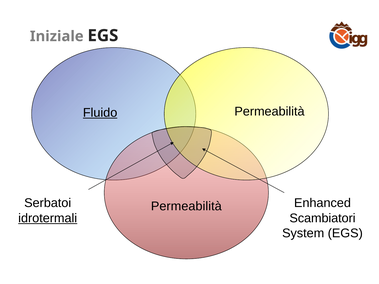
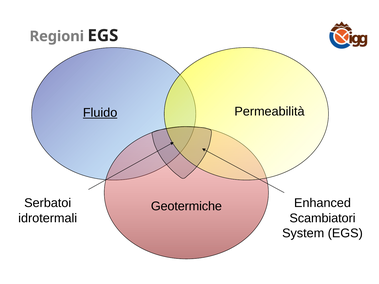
Iniziale: Iniziale -> Regioni
Permeabilità at (186, 206): Permeabilità -> Geotermiche
idrotermali underline: present -> none
